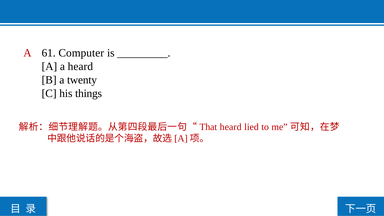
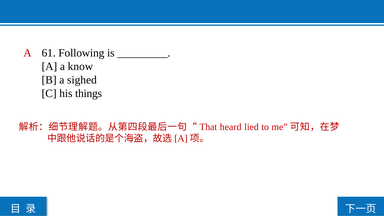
Computer: Computer -> Following
a heard: heard -> know
twenty: twenty -> sighed
